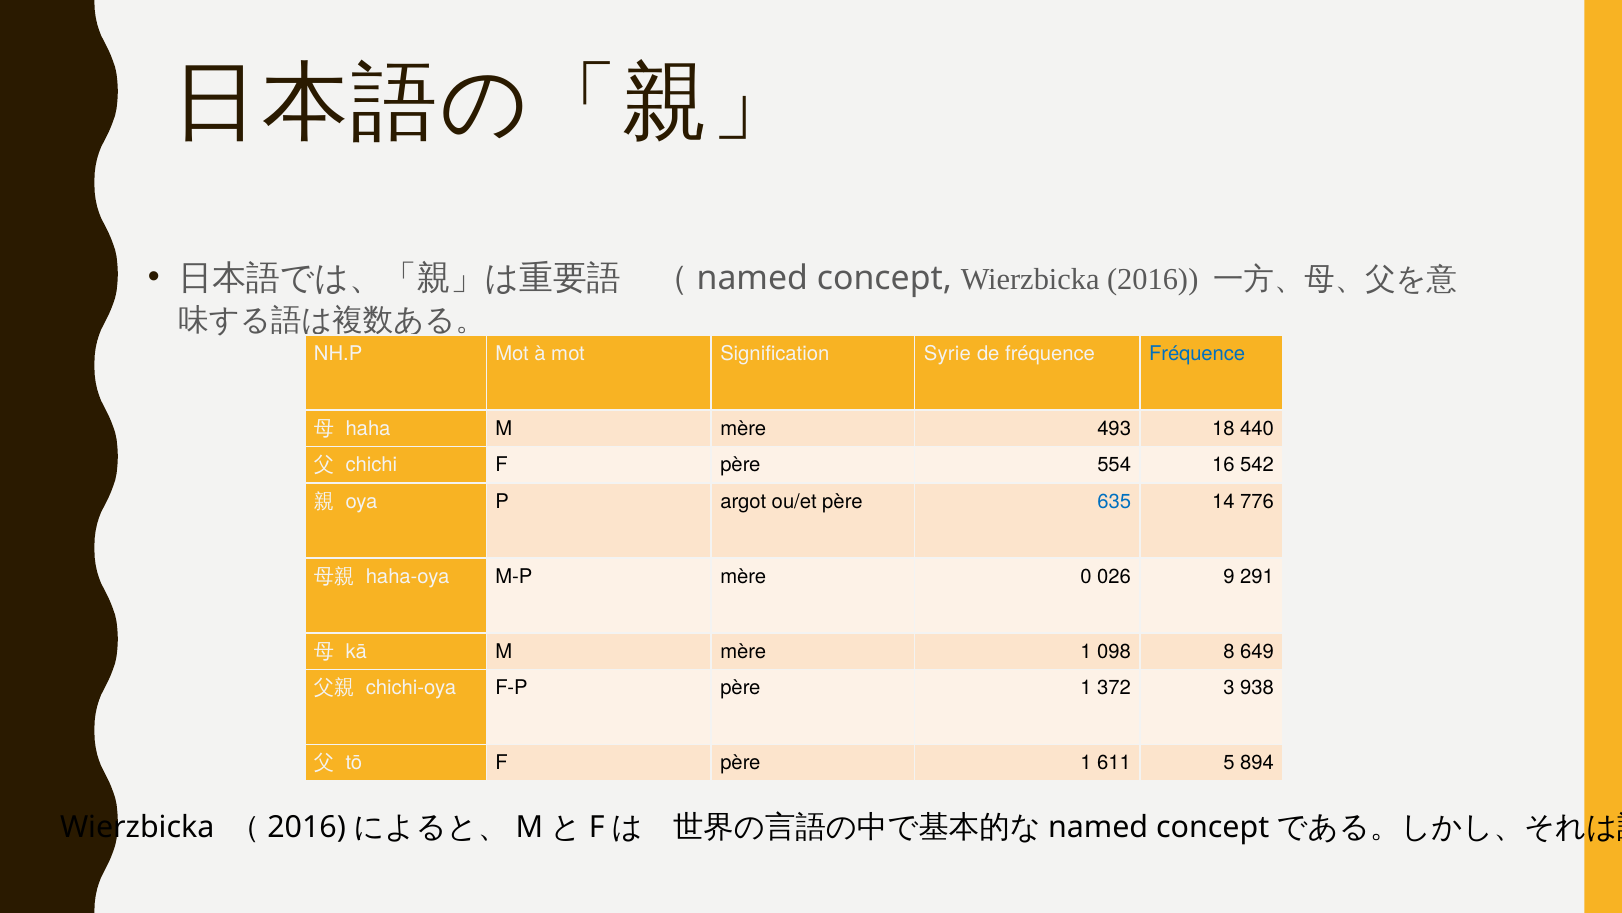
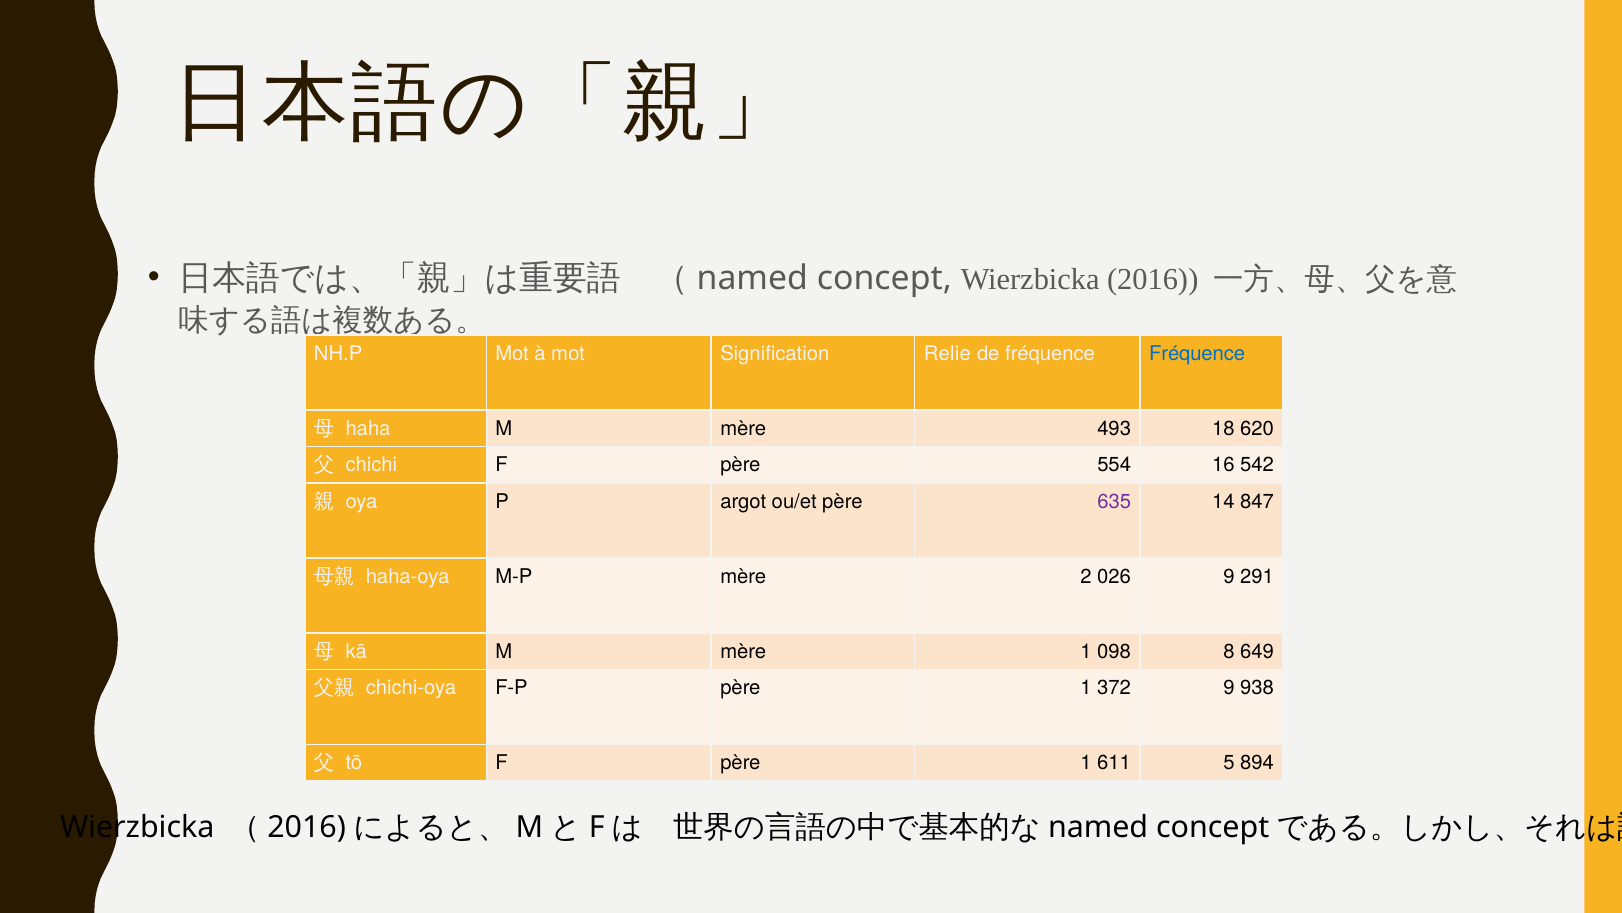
Syrie: Syrie -> Relie
440: 440 -> 620
635 colour: blue -> purple
776: 776 -> 847
0: 0 -> 2
372 3: 3 -> 9
